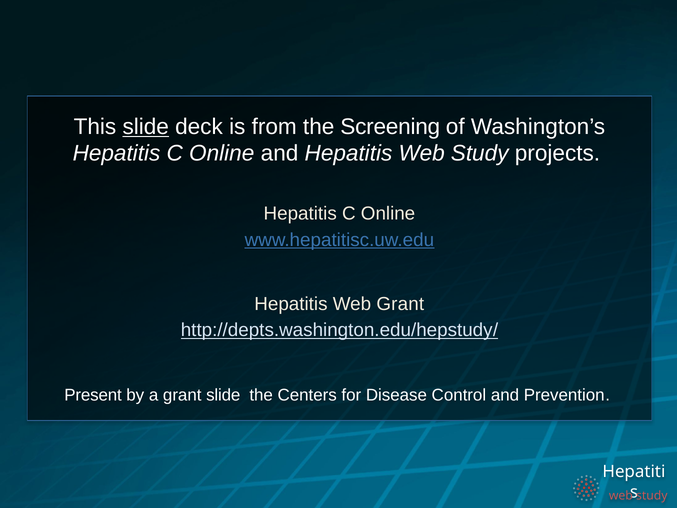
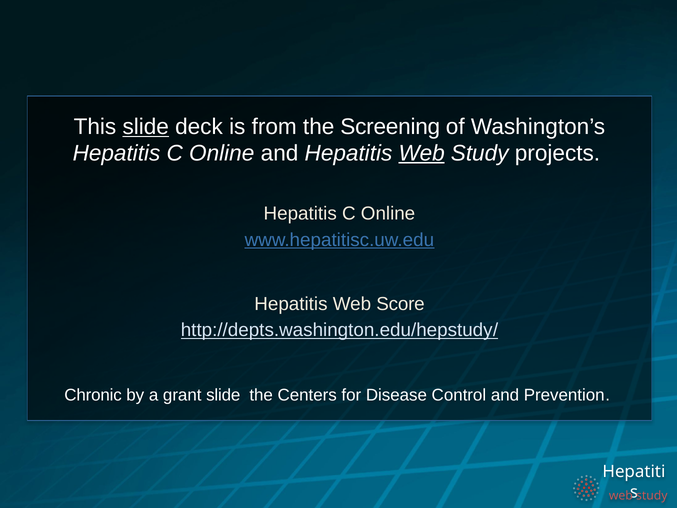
Web at (422, 153) underline: none -> present
Web Grant: Grant -> Score
Present: Present -> Chronic
